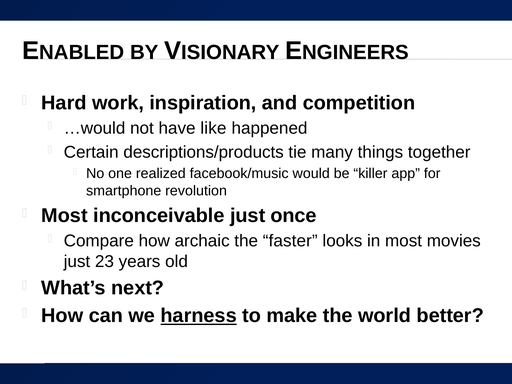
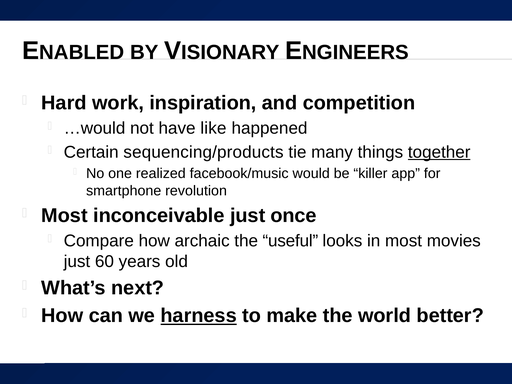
descriptions/products: descriptions/products -> sequencing/products
together underline: none -> present
faster: faster -> useful
23: 23 -> 60
